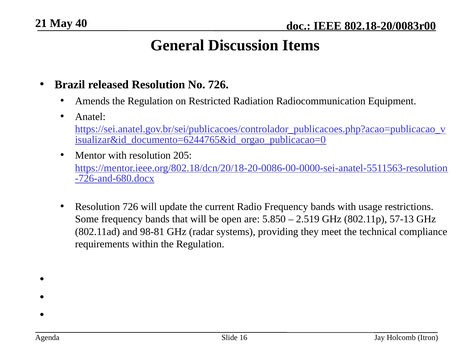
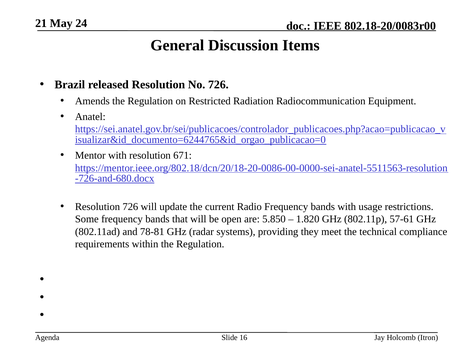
40: 40 -> 24
205: 205 -> 671
2.519: 2.519 -> 1.820
57-13: 57-13 -> 57-61
98-81: 98-81 -> 78-81
